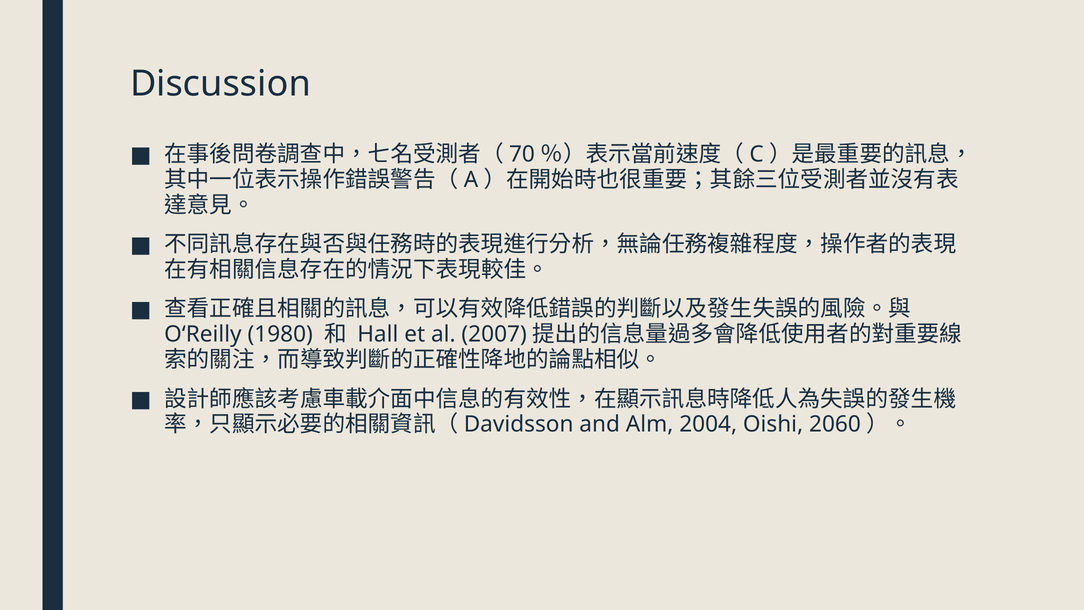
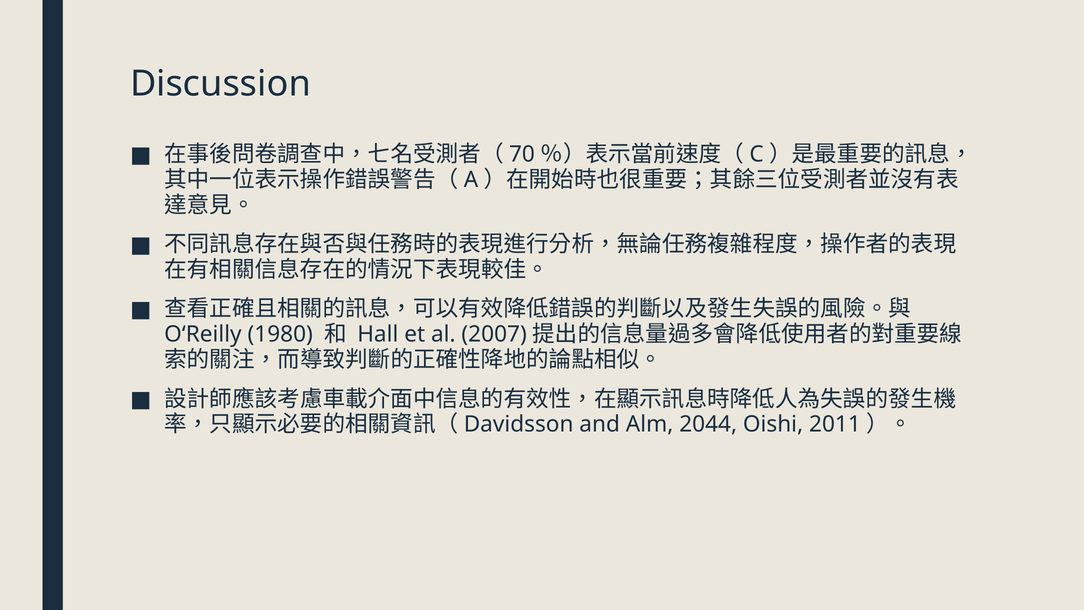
2004: 2004 -> 2044
2060: 2060 -> 2011
